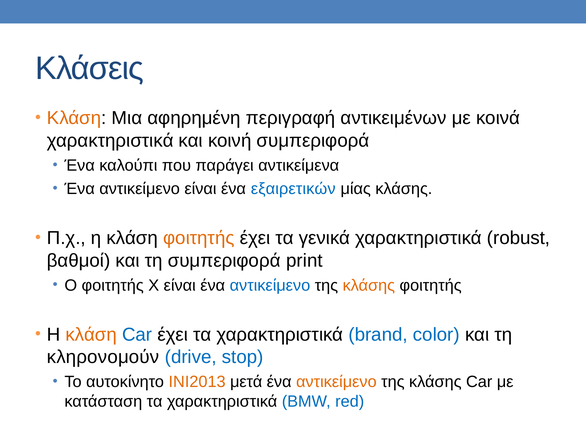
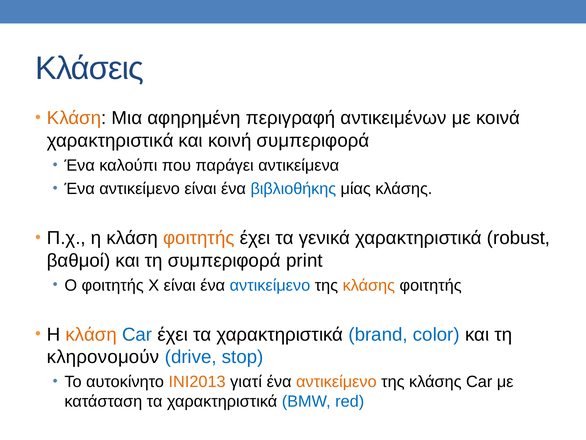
εξαιρετικών: εξαιρετικών -> βιβλιοθήκης
μετά: μετά -> γιατί
